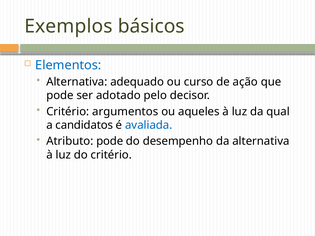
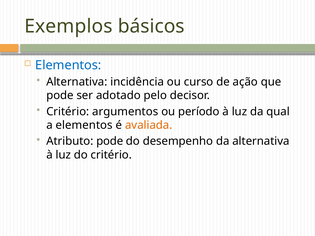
adequado: adequado -> incidência
aqueles: aqueles -> período
a candidatos: candidatos -> elementos
avaliada colour: blue -> orange
